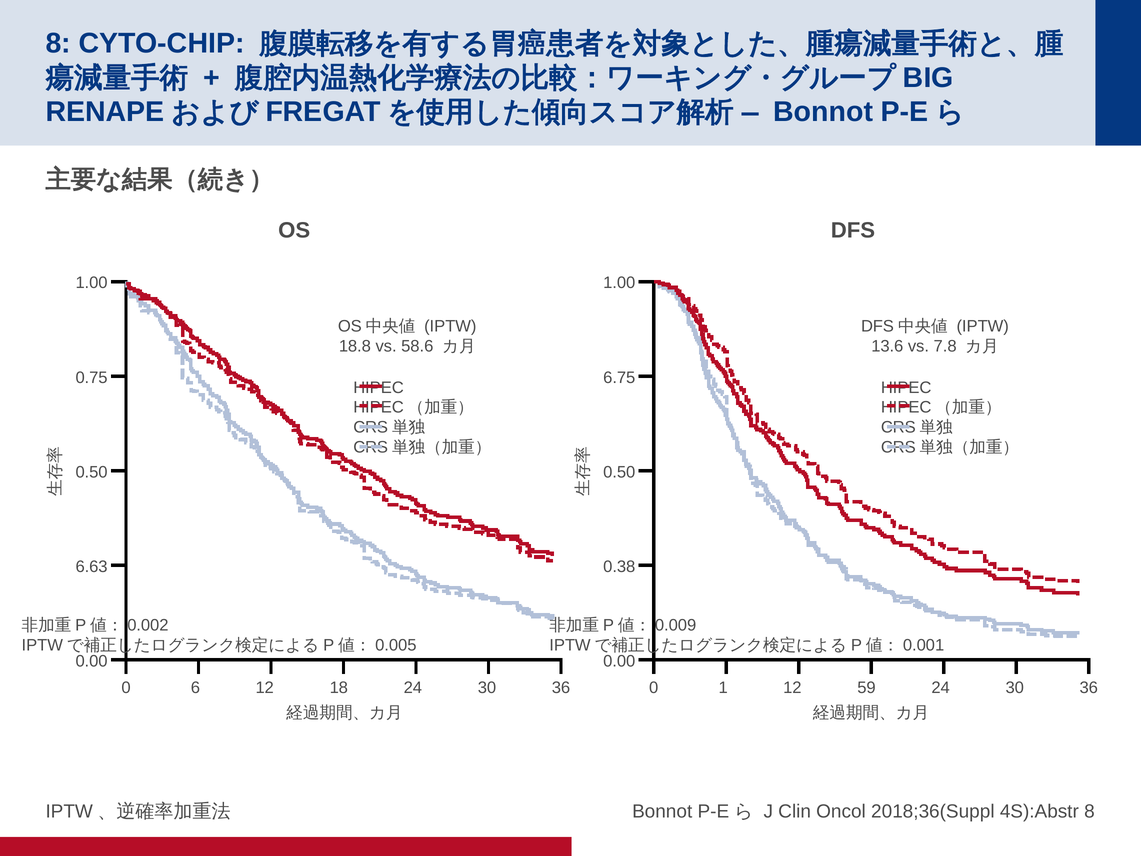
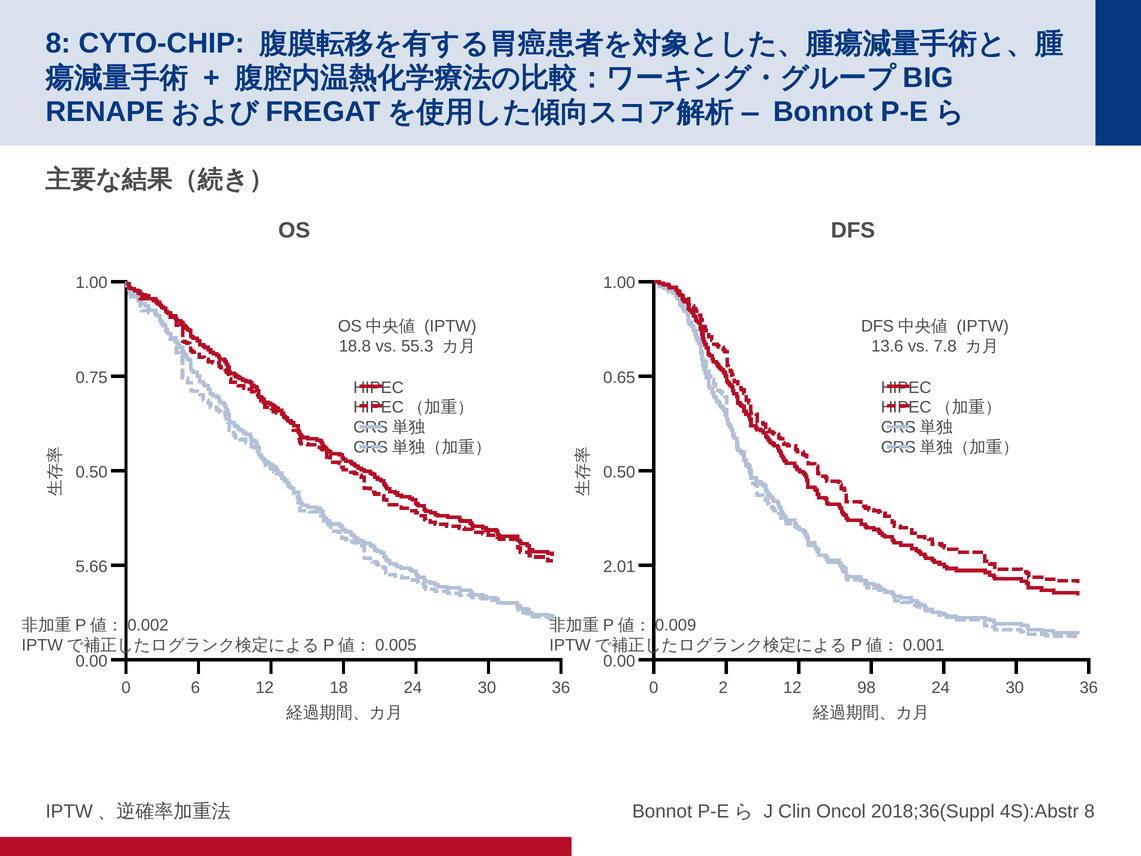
58.6: 58.6 -> 55.3
6.75: 6.75 -> 0.65
6.63: 6.63 -> 5.66
0.38: 0.38 -> 2.01
1: 1 -> 2
59: 59 -> 98
